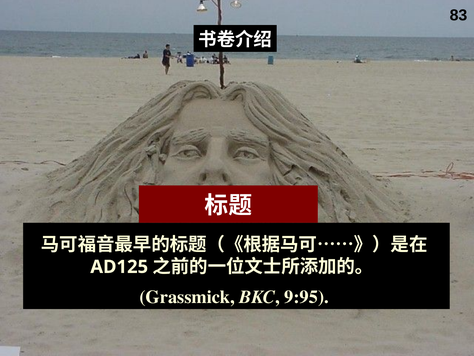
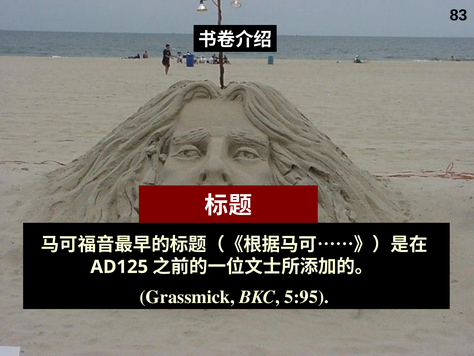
9:95: 9:95 -> 5:95
